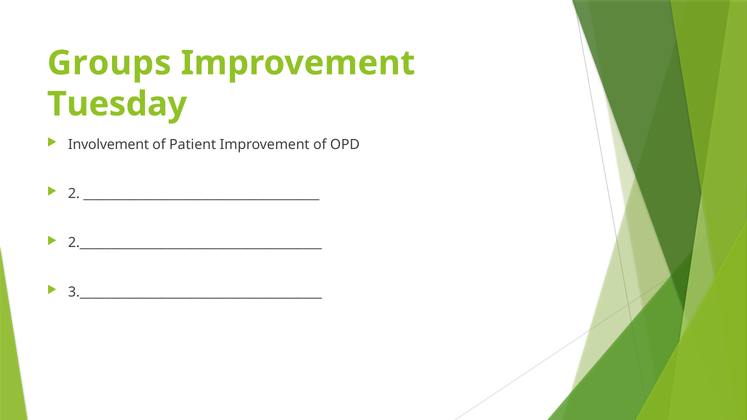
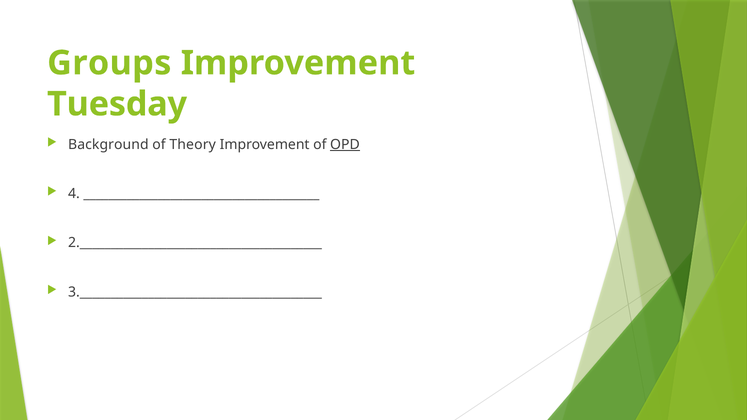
Involvement: Involvement -> Background
Patient: Patient -> Theory
OPD underline: none -> present
2: 2 -> 4
